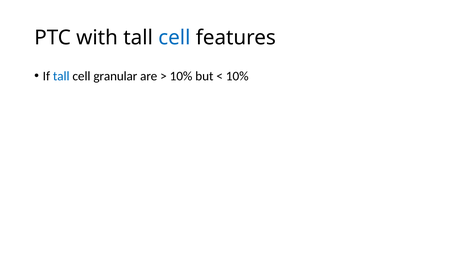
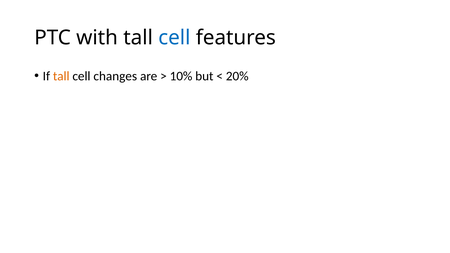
tall at (61, 76) colour: blue -> orange
granular: granular -> changes
10% at (237, 76): 10% -> 20%
